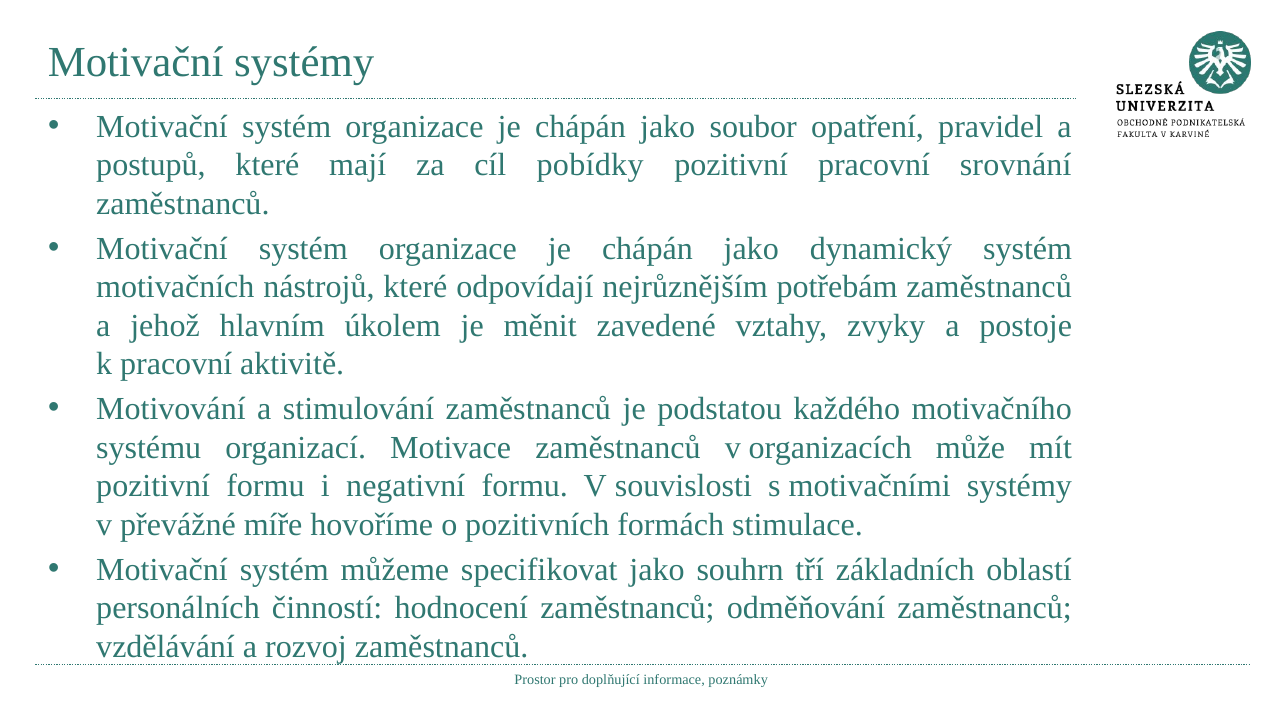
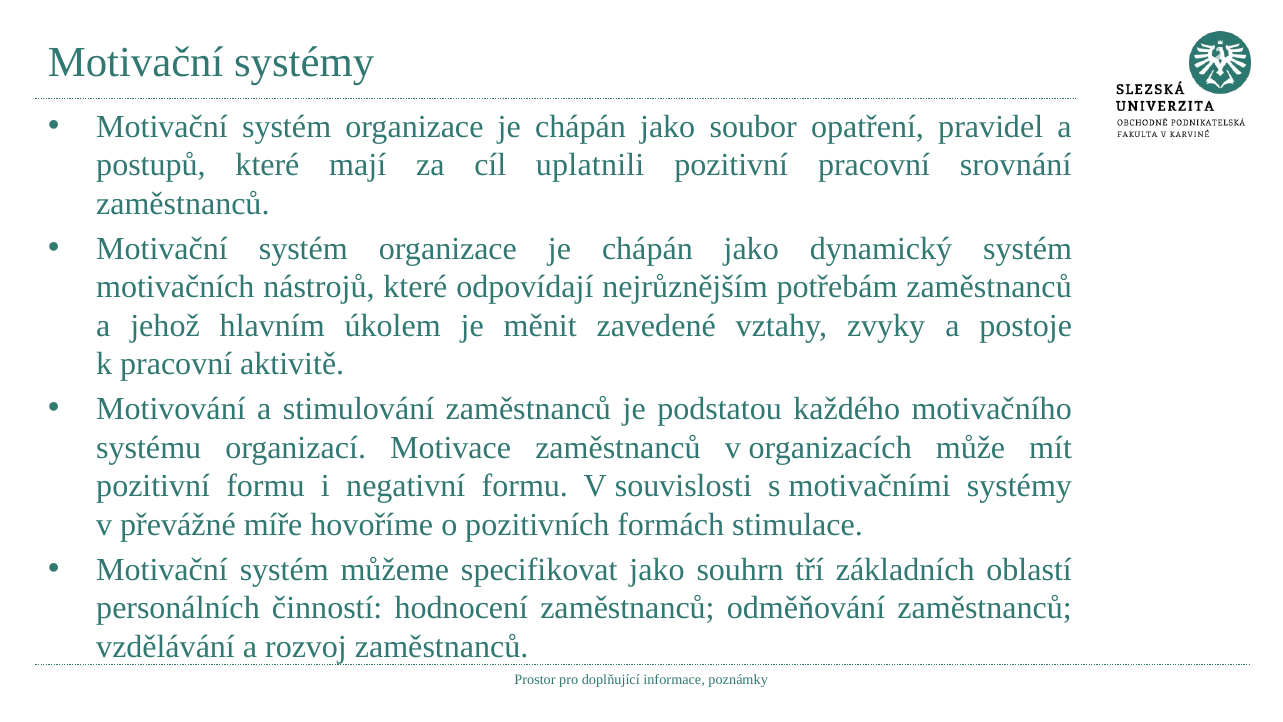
pobídky: pobídky -> uplatnili
